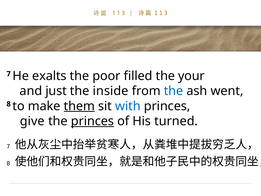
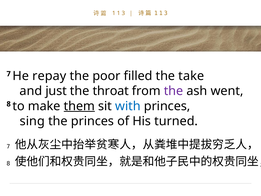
exalts: exalts -> repay
your: your -> take
inside: inside -> throat
the at (174, 91) colour: blue -> purple
give: give -> sing
princes at (92, 121) underline: present -> none
